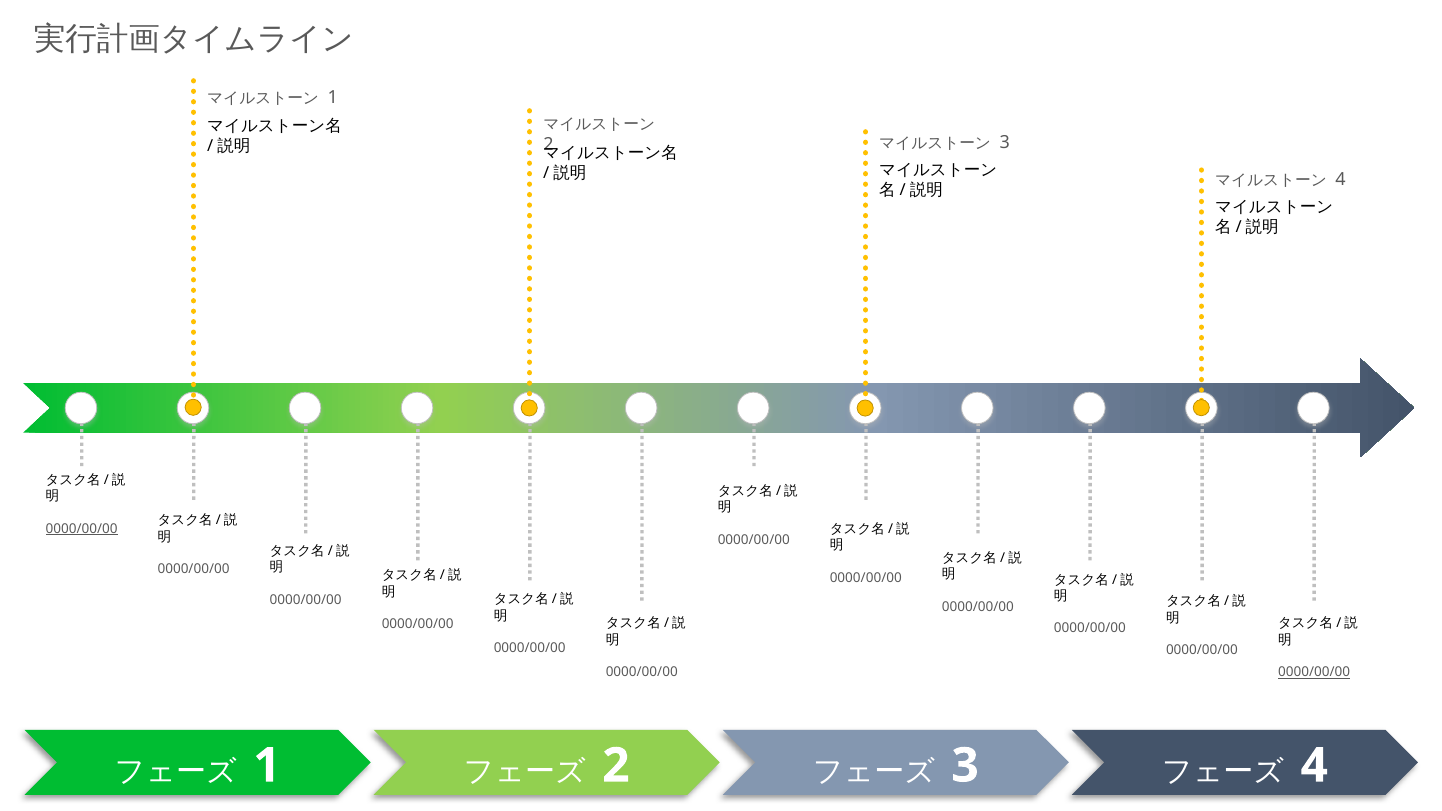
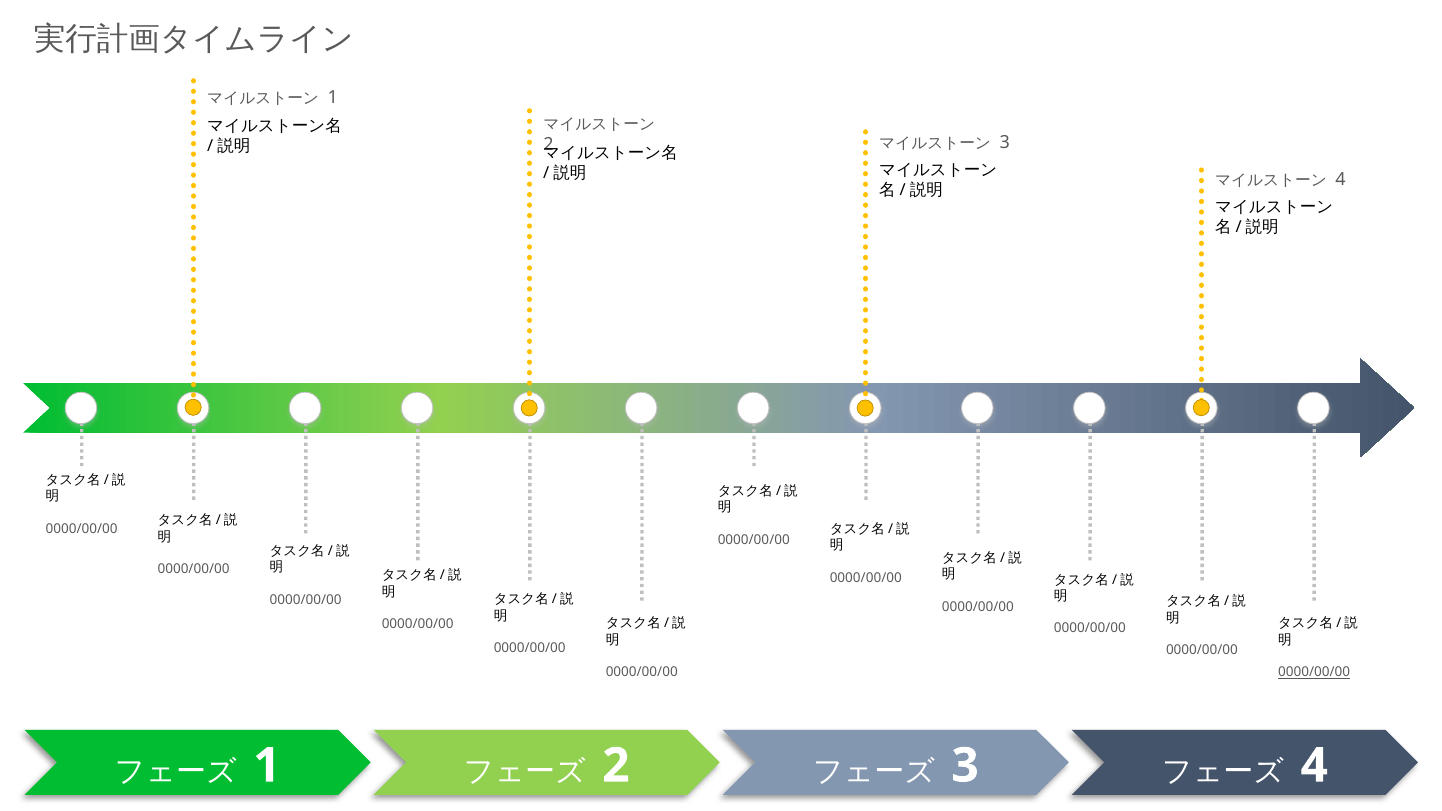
0000/00/00 at (82, 529) underline: present -> none
